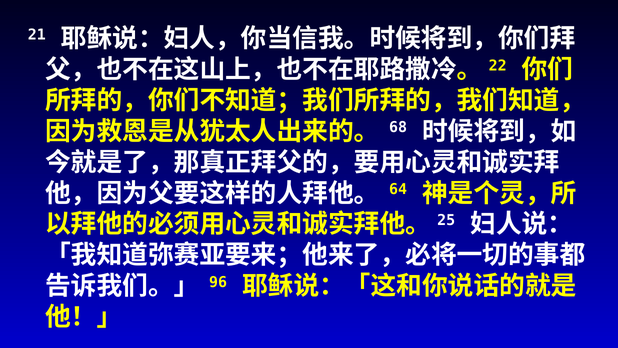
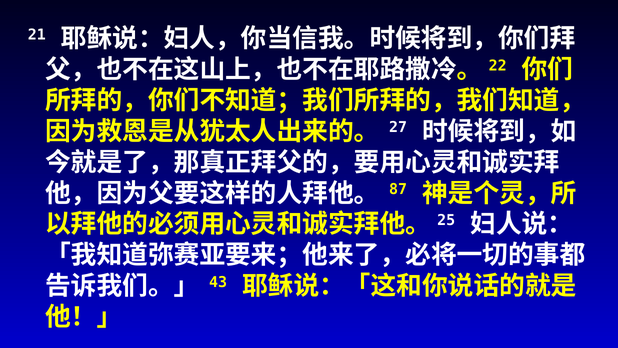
68: 68 -> 27
64: 64 -> 87
96: 96 -> 43
